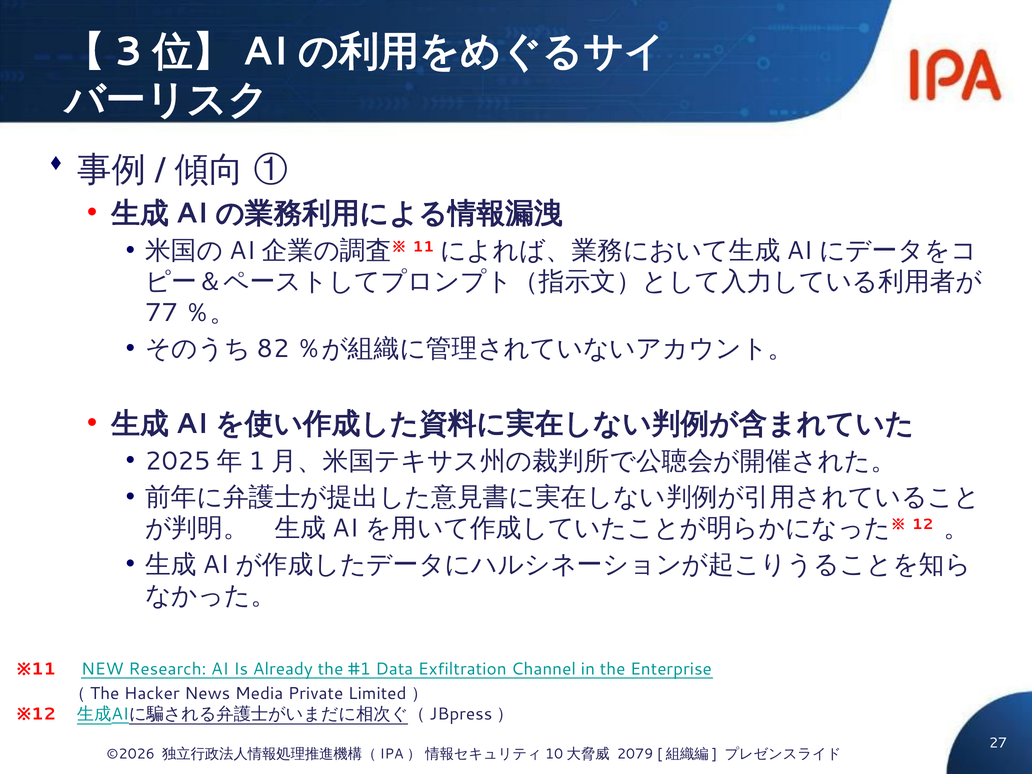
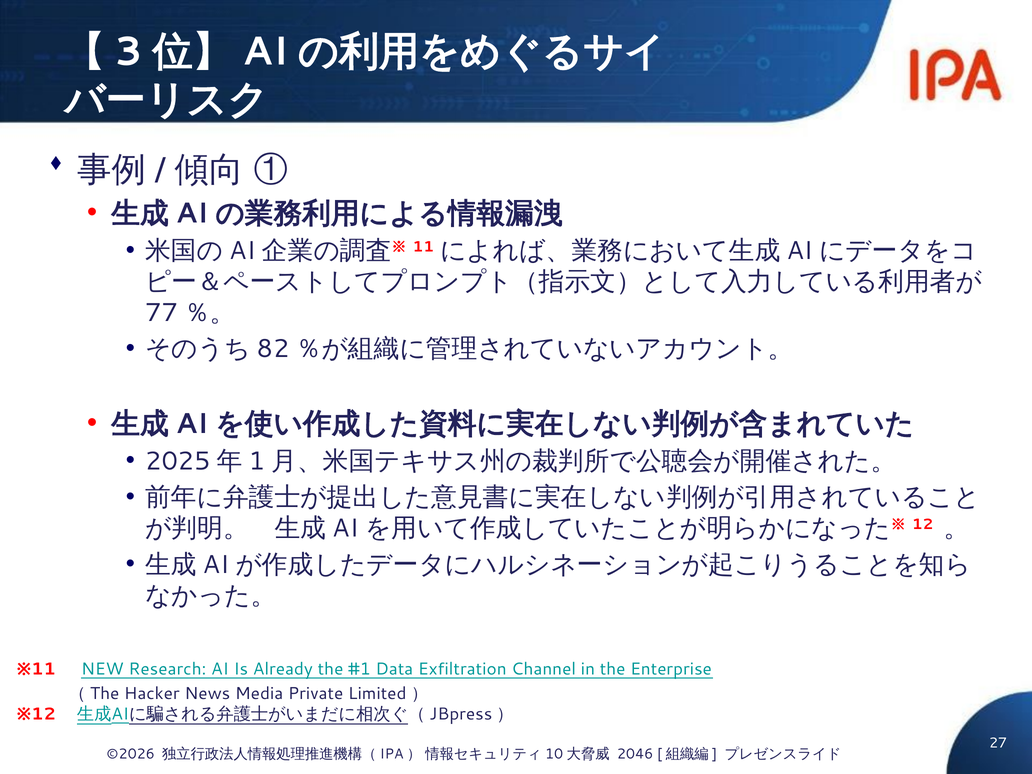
2079: 2079 -> 2046
